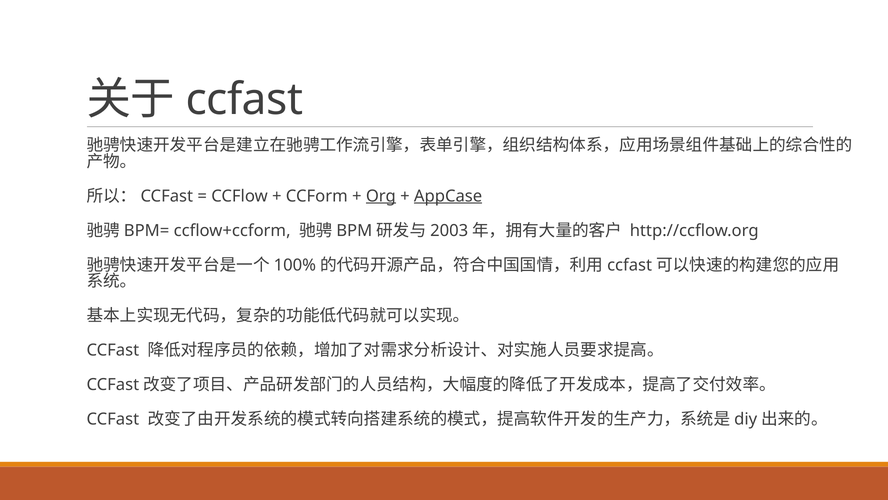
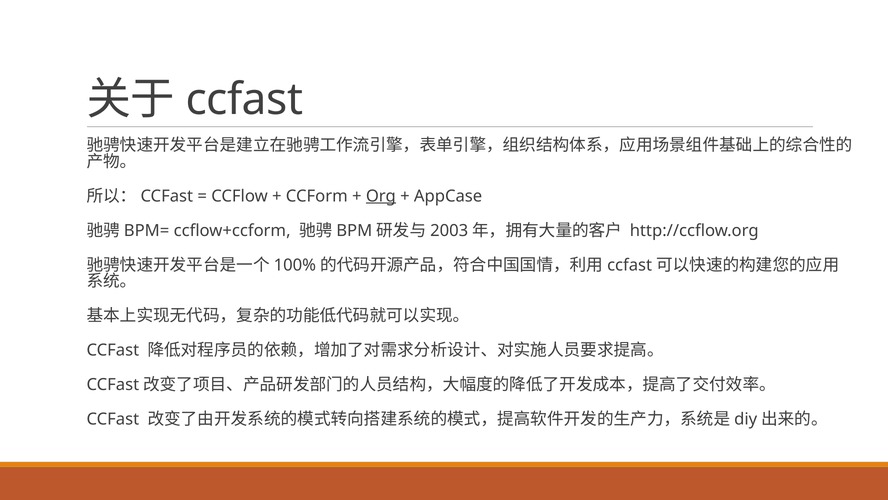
AppCase underline: present -> none
